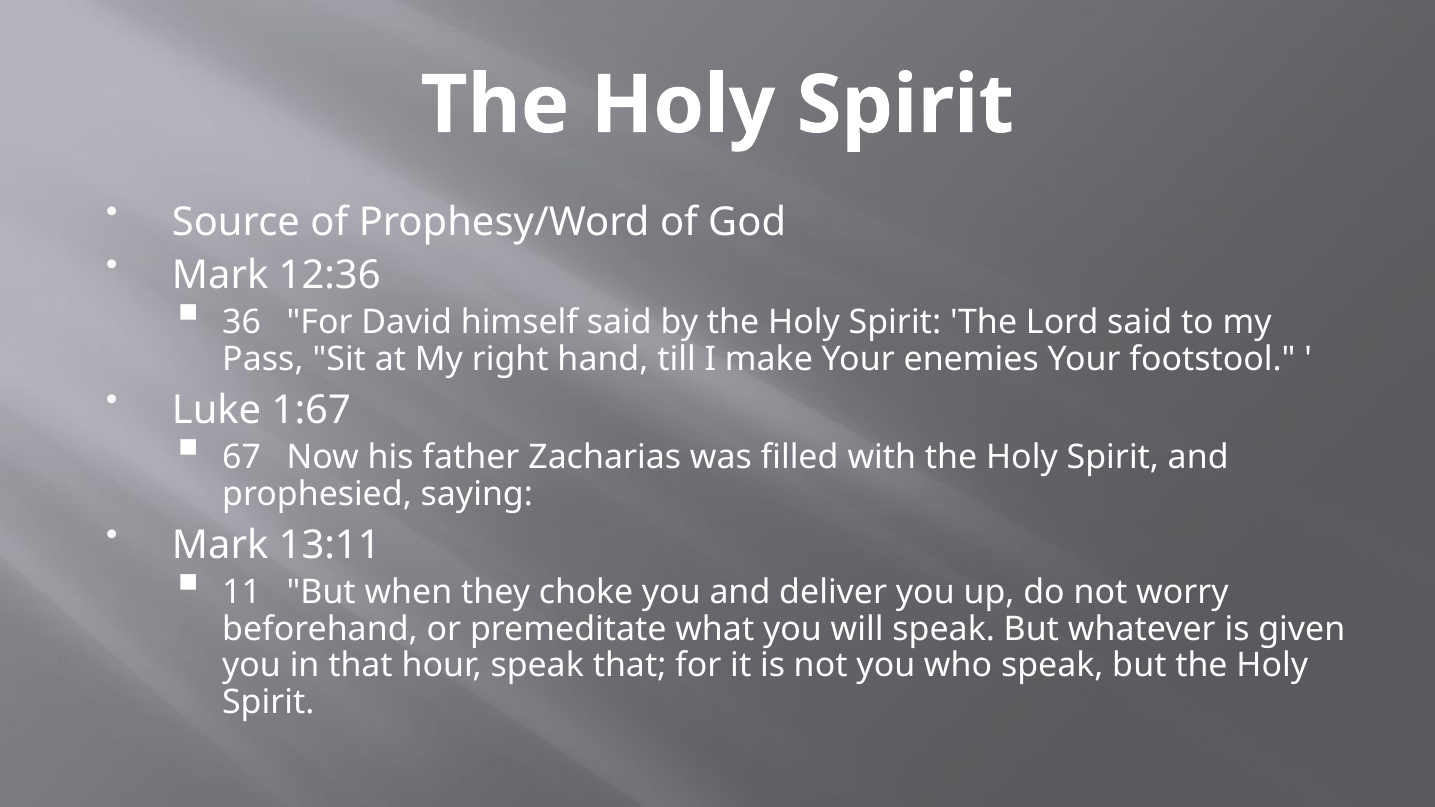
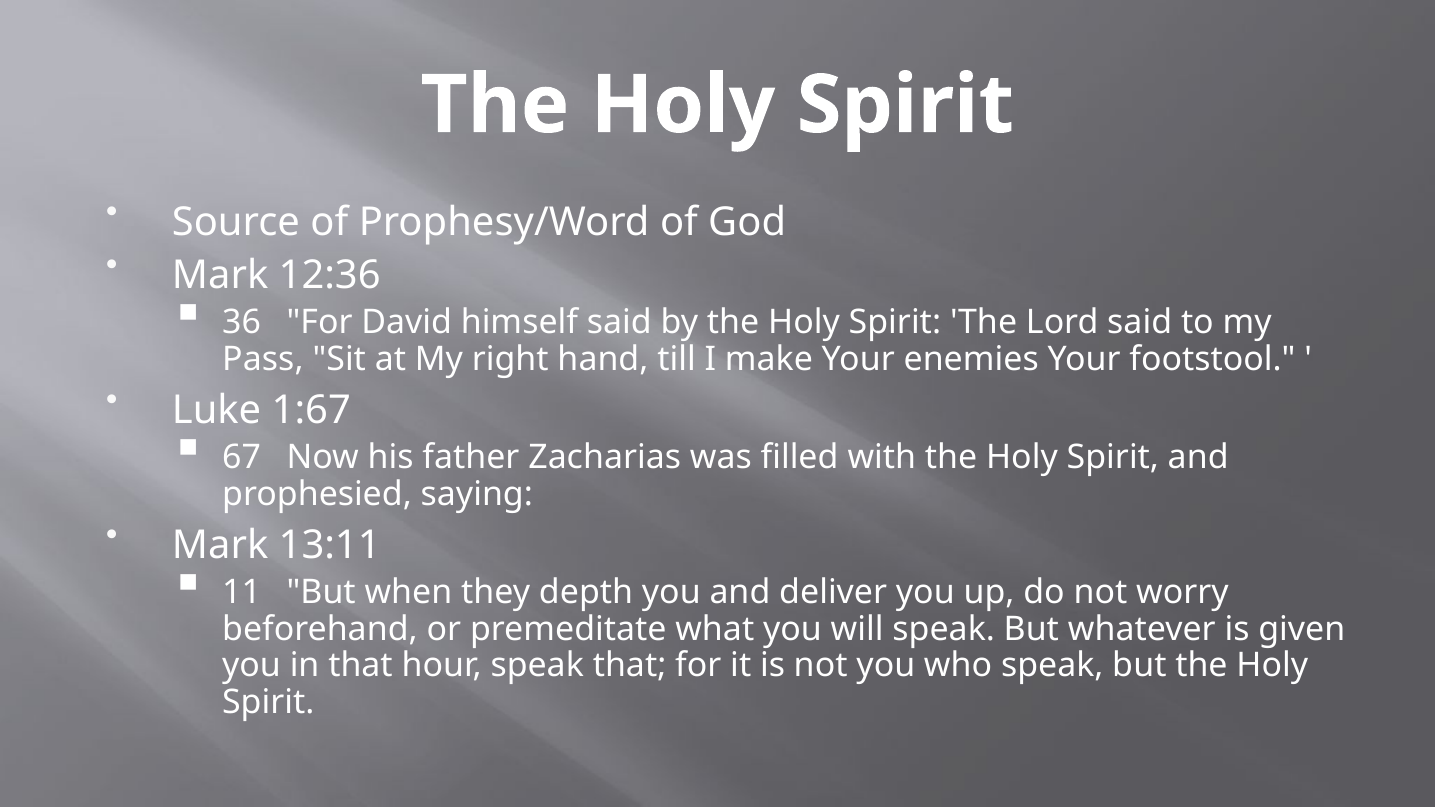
choke: choke -> depth
